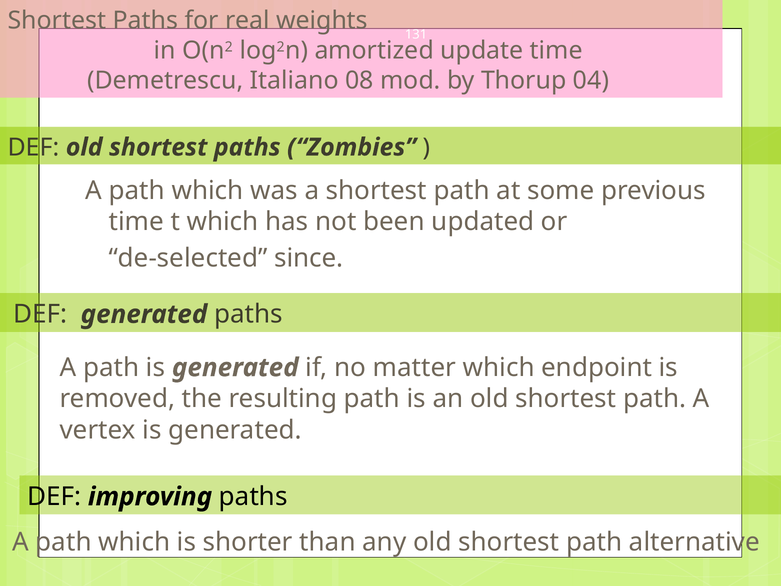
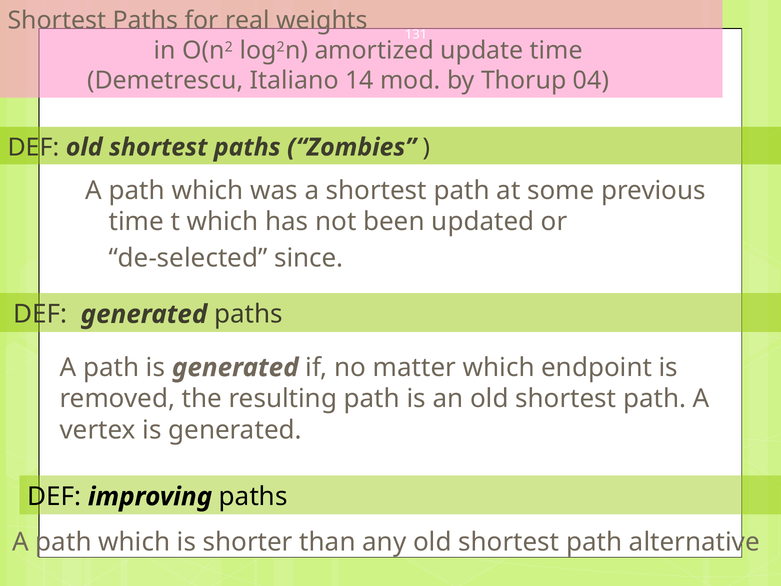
08: 08 -> 14
